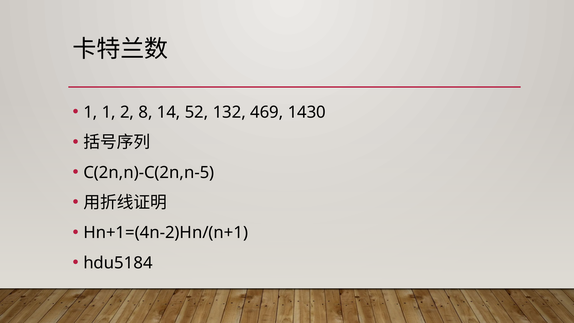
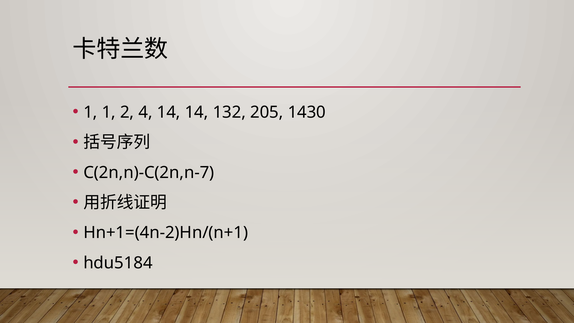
8: 8 -> 4
14 52: 52 -> 14
469: 469 -> 205
C(2n,n)-C(2n,n-5: C(2n,n)-C(2n,n-5 -> C(2n,n)-C(2n,n-7
